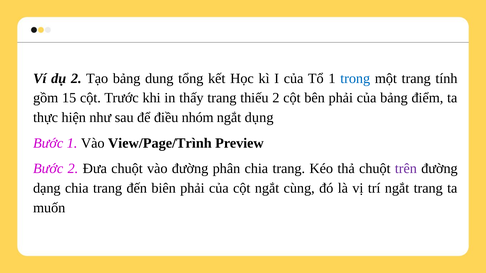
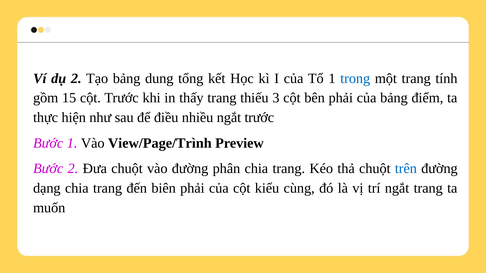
thiếu 2: 2 -> 3
nhóm: nhóm -> nhiều
ngắt dụng: dụng -> trước
trên colour: purple -> blue
cột ngắt: ngắt -> kiểu
